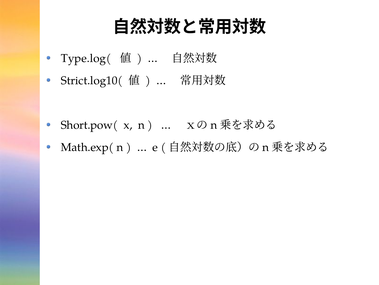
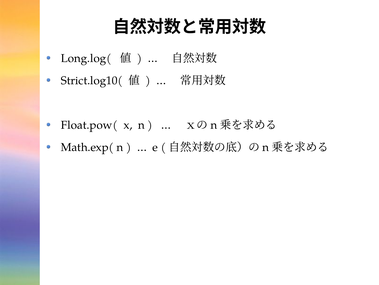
Type.log(: Type.log( -> Long.log(
Short.pow(: Short.pow( -> Float.pow(
